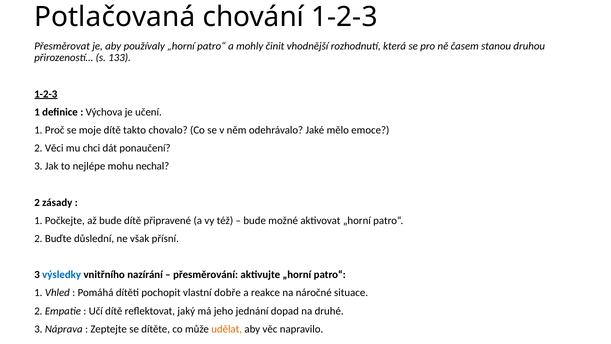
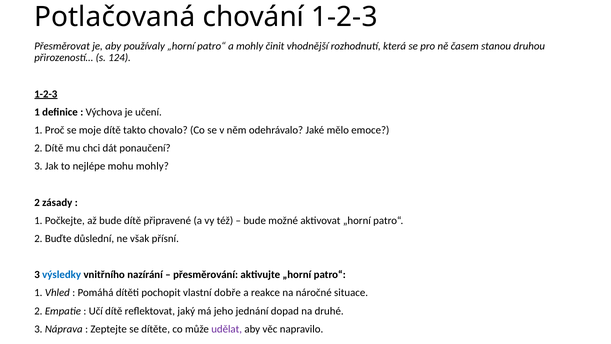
133: 133 -> 124
2 Věci: Věci -> Dítě
mohu nechal: nechal -> mohly
udělat colour: orange -> purple
